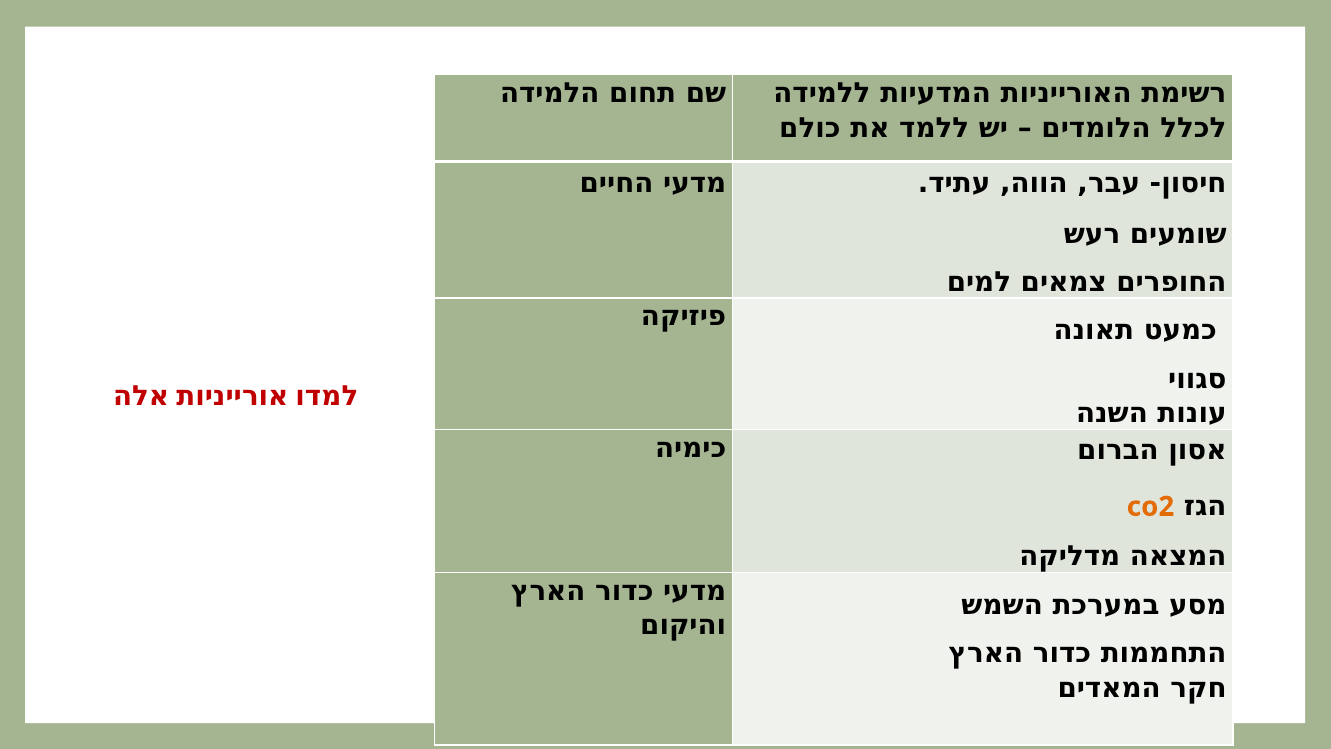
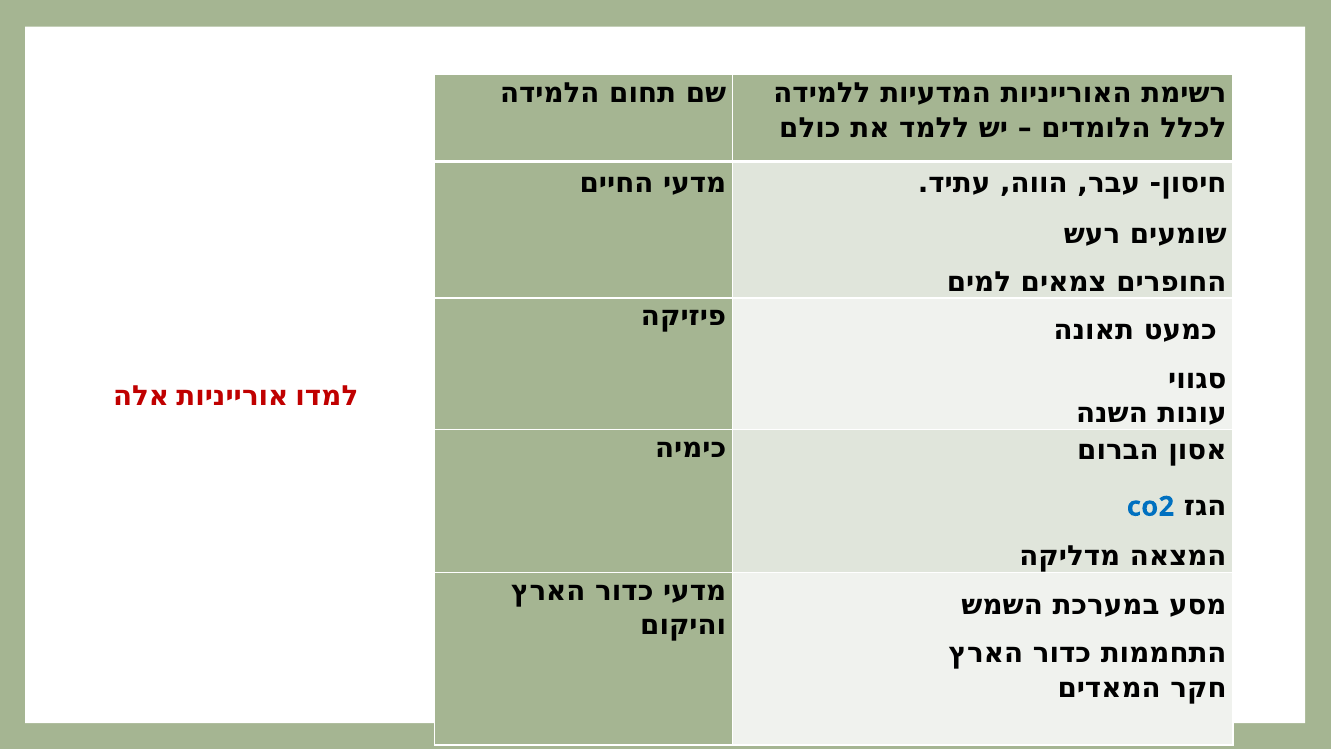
co2 colour: orange -> blue
